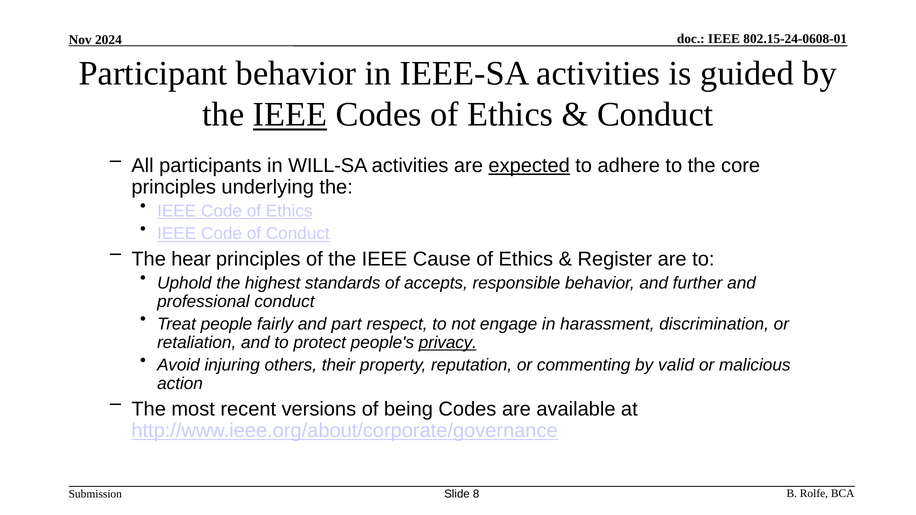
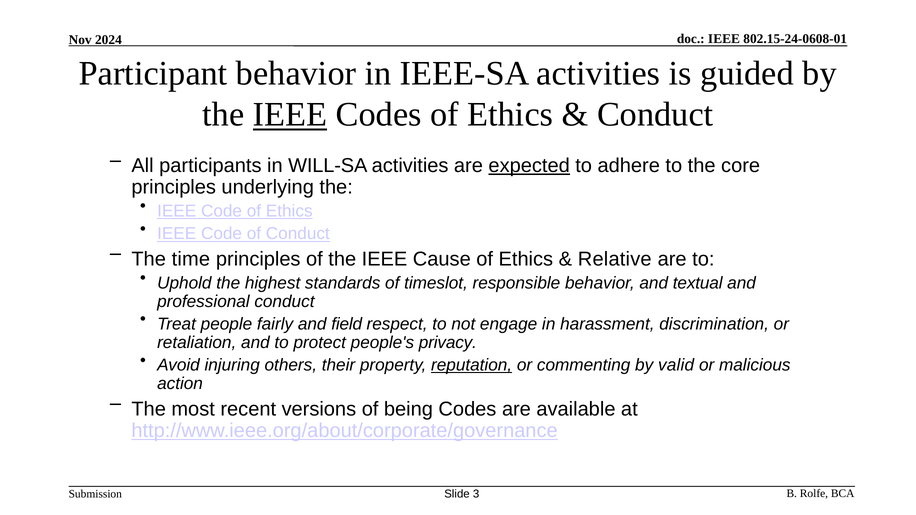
hear: hear -> time
Register: Register -> Relative
accepts: accepts -> timeslot
further: further -> textual
part: part -> field
privacy underline: present -> none
reputation underline: none -> present
8: 8 -> 3
